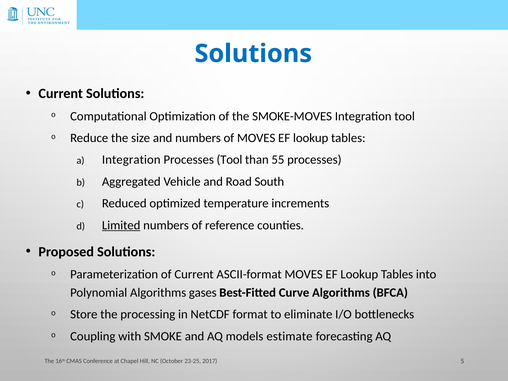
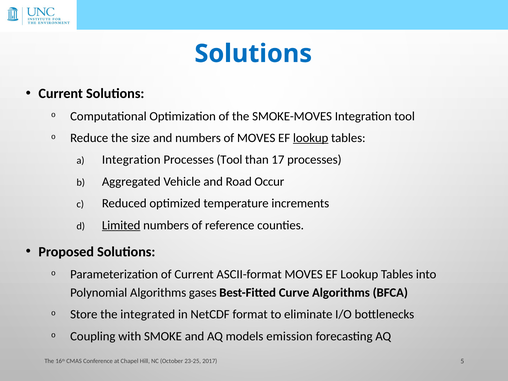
lookup at (311, 138) underline: none -> present
55: 55 -> 17
South: South -> Occur
processing: processing -> integrated
estimate: estimate -> emission
